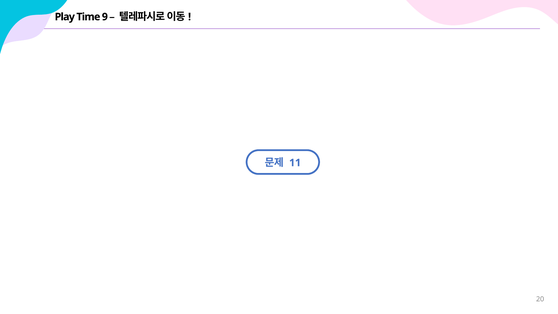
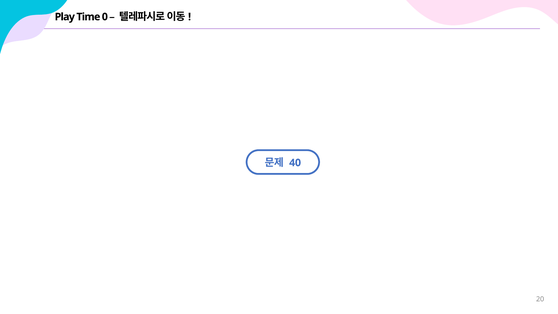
9: 9 -> 0
11: 11 -> 40
